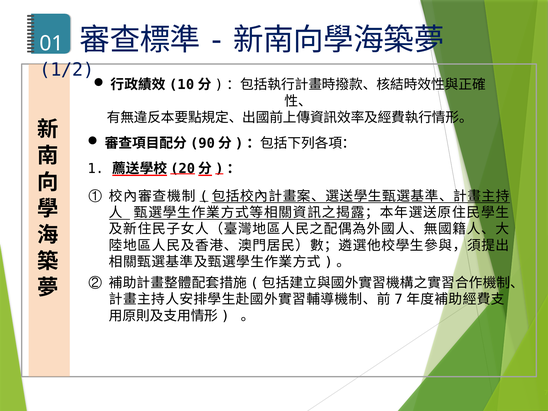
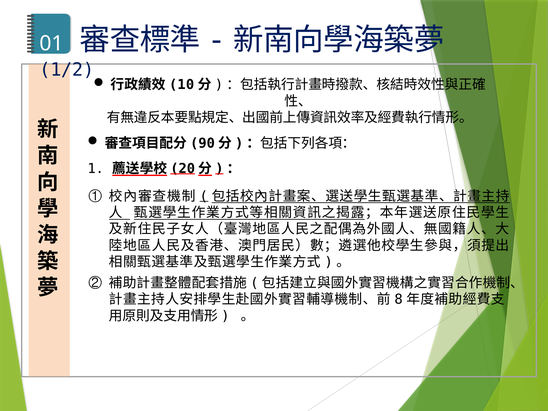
7 at (399, 299): 7 -> 8
